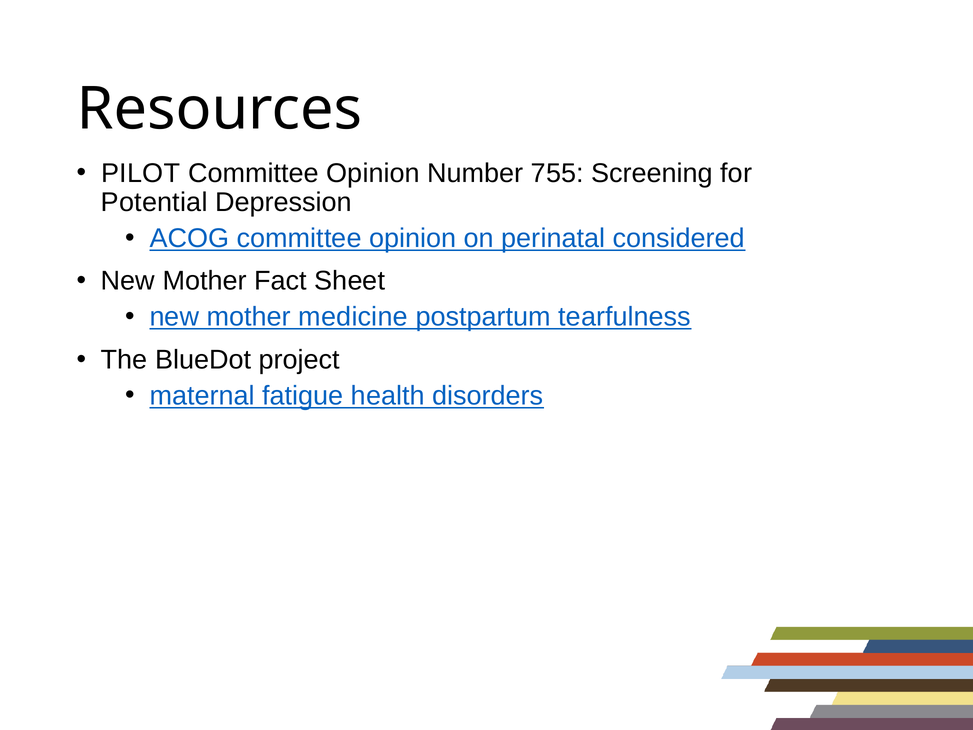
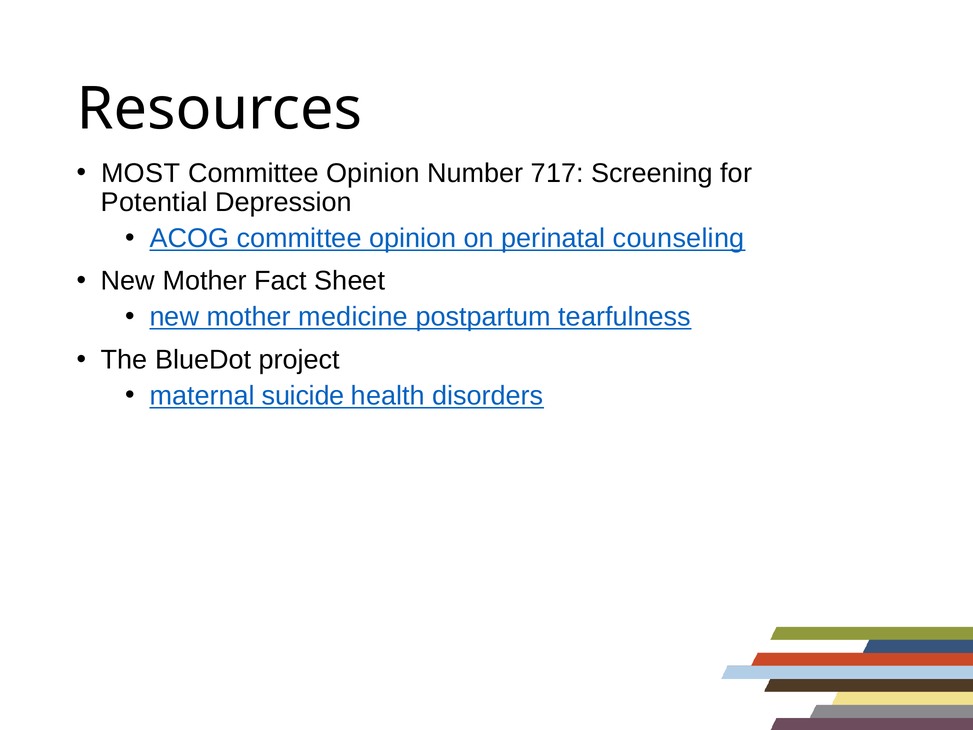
PILOT: PILOT -> MOST
755: 755 -> 717
considered: considered -> counseling
fatigue: fatigue -> suicide
